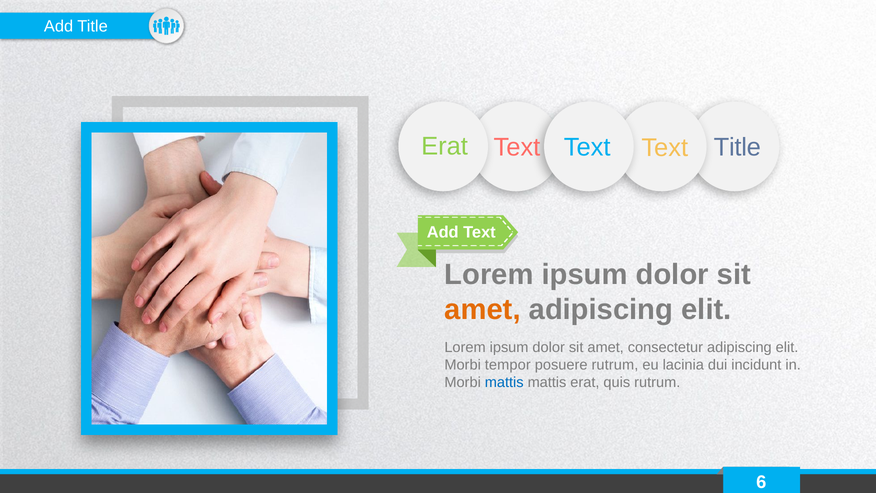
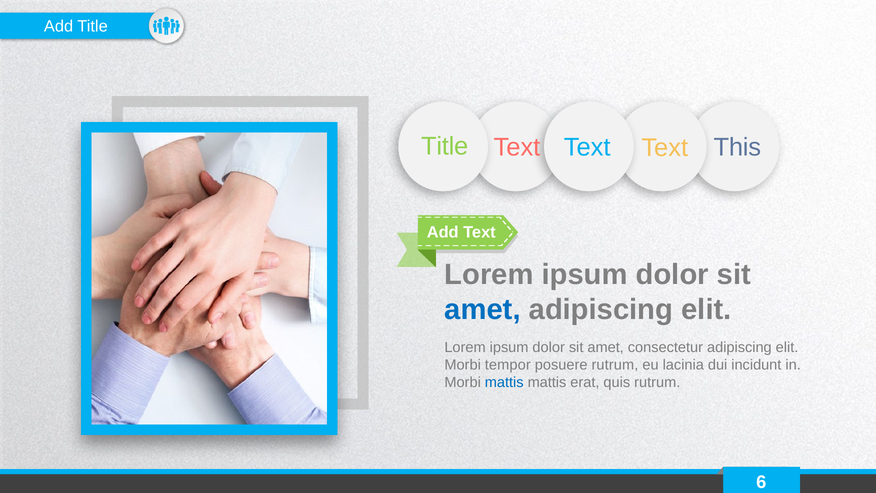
Erat at (445, 146): Erat -> Title
Text Title: Title -> This
amet at (483, 309) colour: orange -> blue
